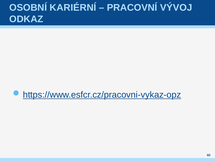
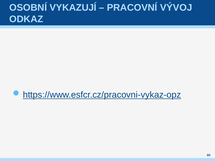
KARIÉRNÍ: KARIÉRNÍ -> VYKAZUJÍ
